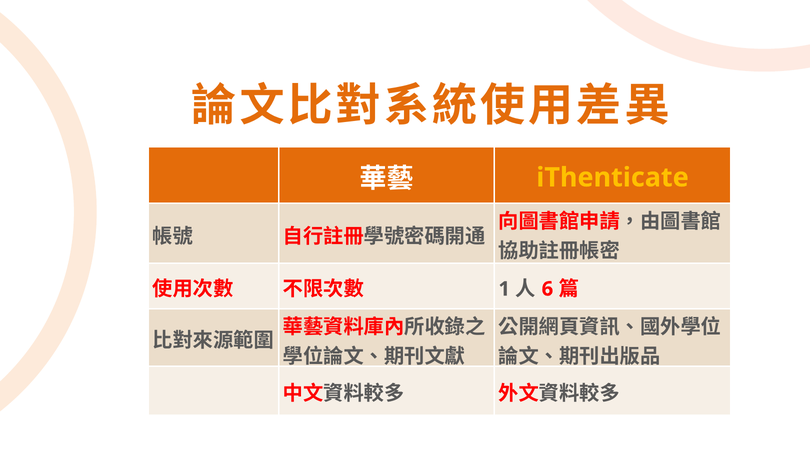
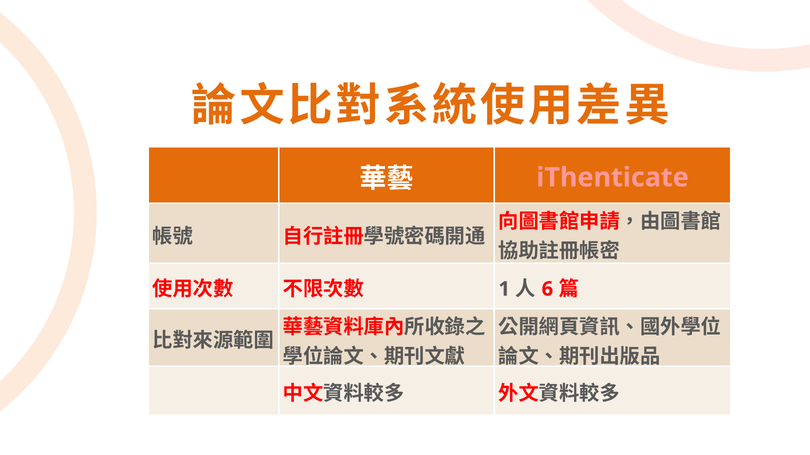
iThenticate colour: yellow -> pink
